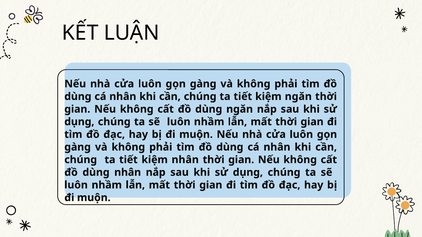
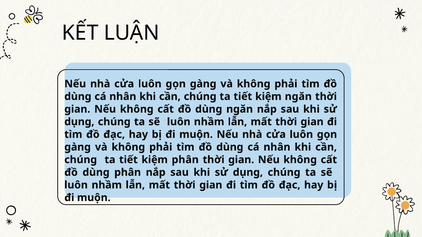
kiệm nhân: nhân -> phân
dùng nhân: nhân -> phân
